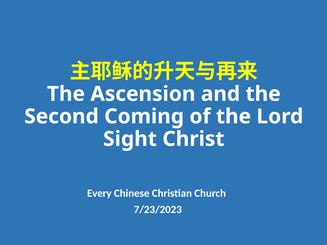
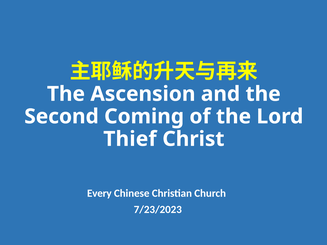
Sight: Sight -> Thief
